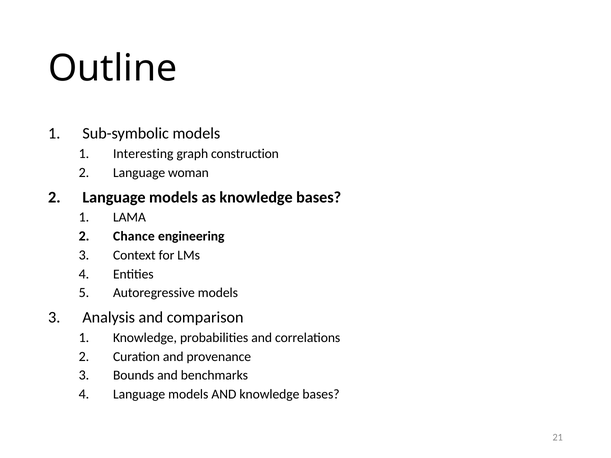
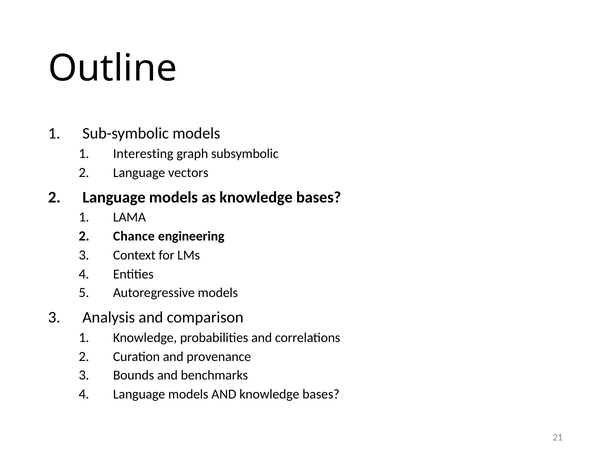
construction: construction -> subsymbolic
woman: woman -> vectors
